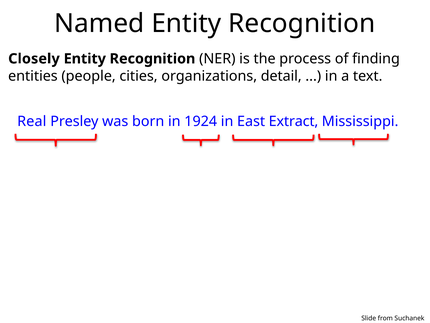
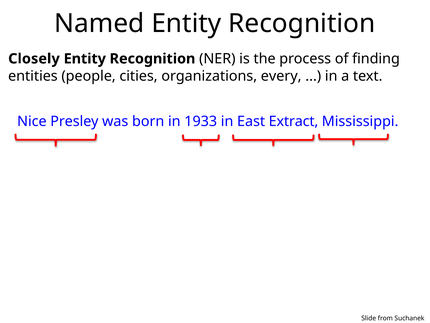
detail: detail -> every
Real: Real -> Nice
1924: 1924 -> 1933
